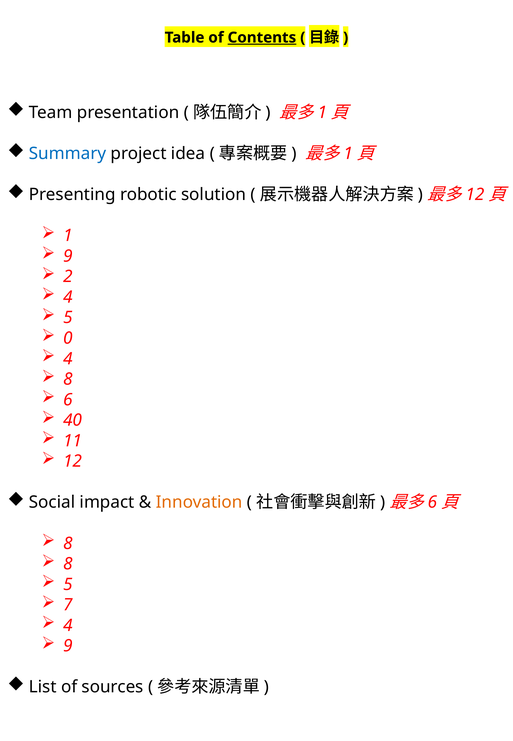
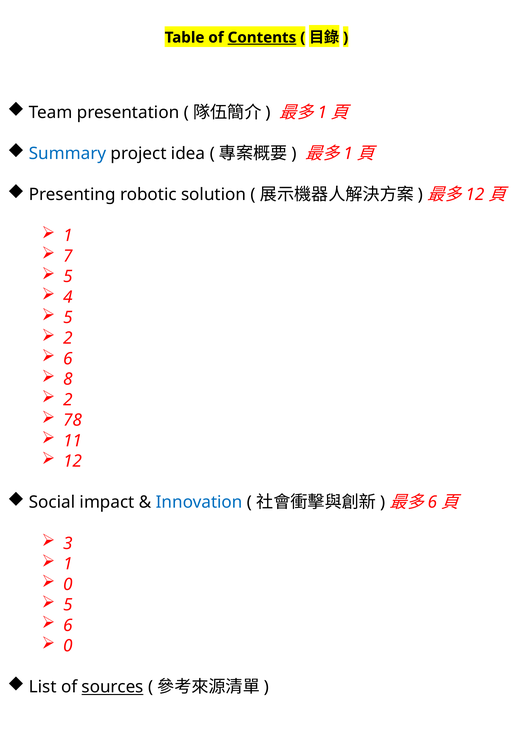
9 at (68, 256): 9 -> 7
2 at (68, 277): 2 -> 5
0 at (68, 338): 0 -> 2
4 at (68, 359): 4 -> 6
6 at (68, 400): 6 -> 2
40: 40 -> 78
Innovation colour: orange -> blue
8 at (68, 543): 8 -> 3
8 at (68, 564): 8 -> 1
5 at (68, 584): 5 -> 0
7 at (68, 605): 7 -> 5
4 at (68, 625): 4 -> 6
9 at (68, 646): 9 -> 0
sources underline: none -> present
